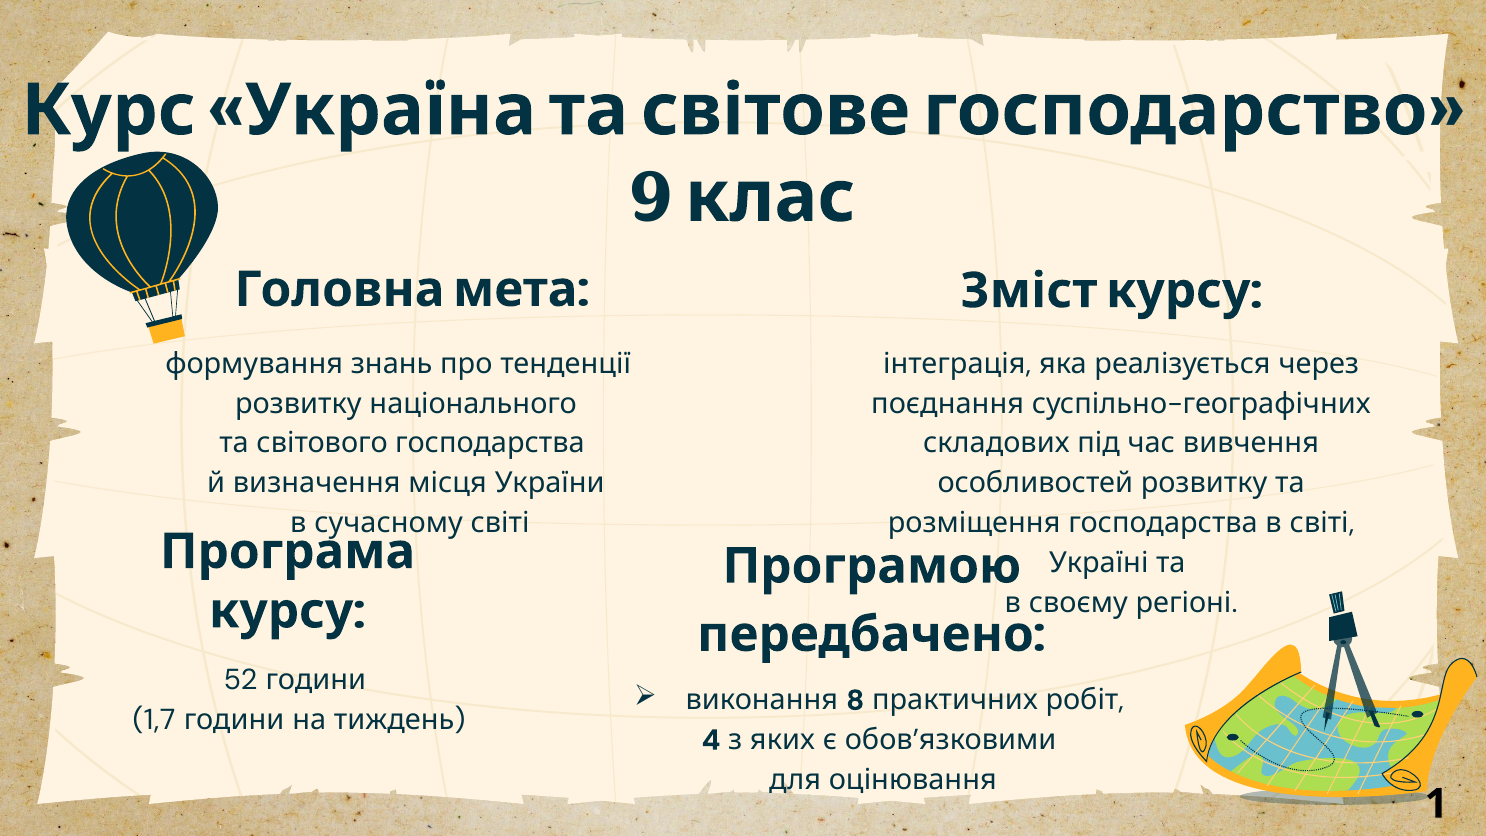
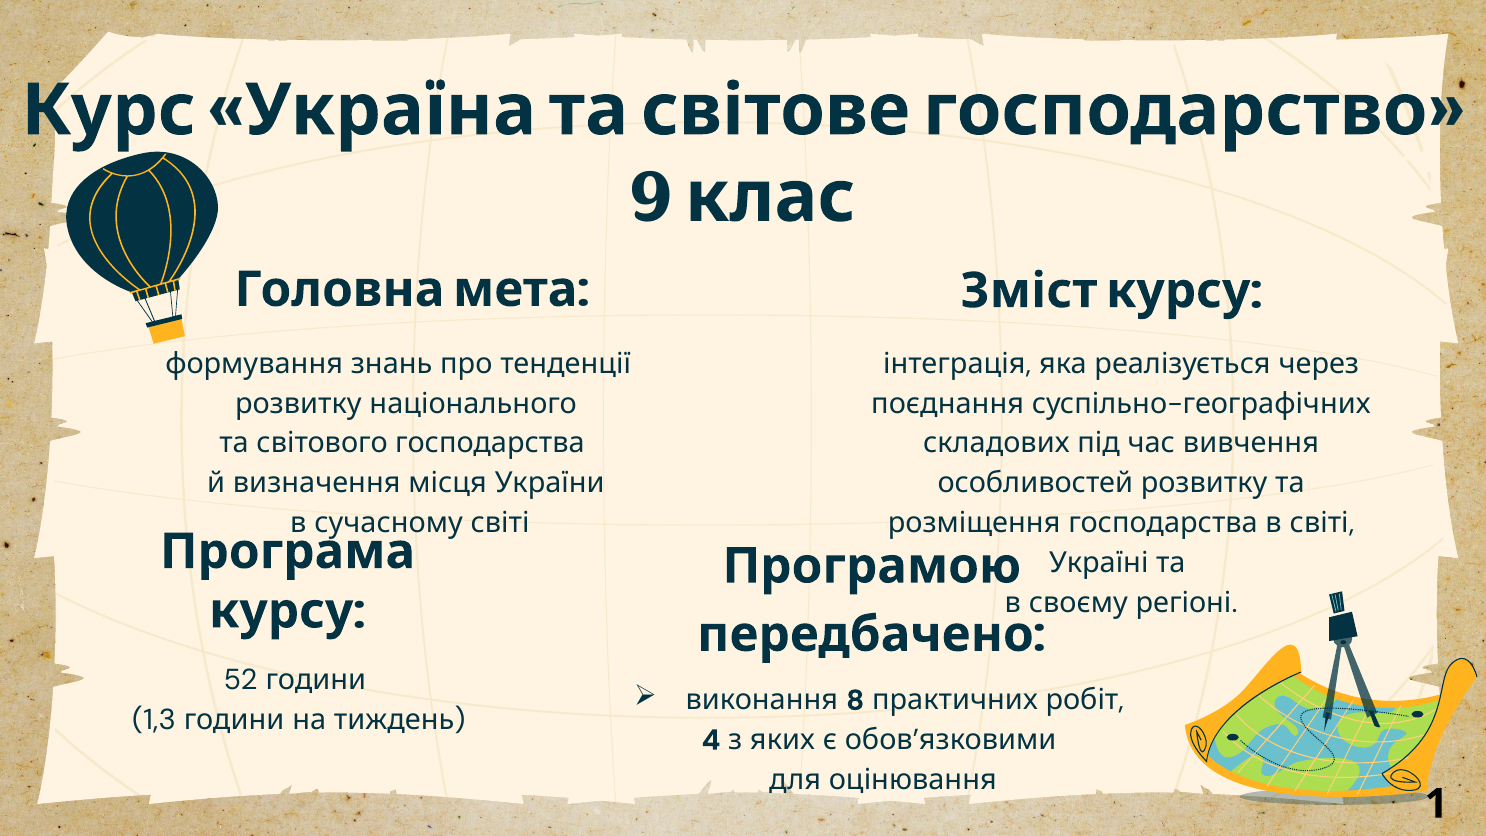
1,7: 1,7 -> 1,3
